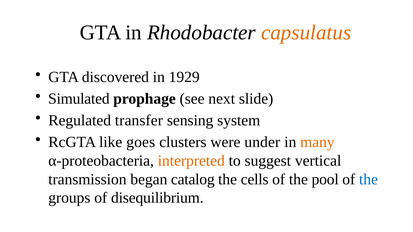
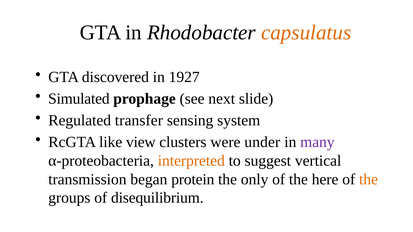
1929: 1929 -> 1927
goes: goes -> view
many colour: orange -> purple
catalog: catalog -> protein
cells: cells -> only
pool: pool -> here
the at (369, 179) colour: blue -> orange
